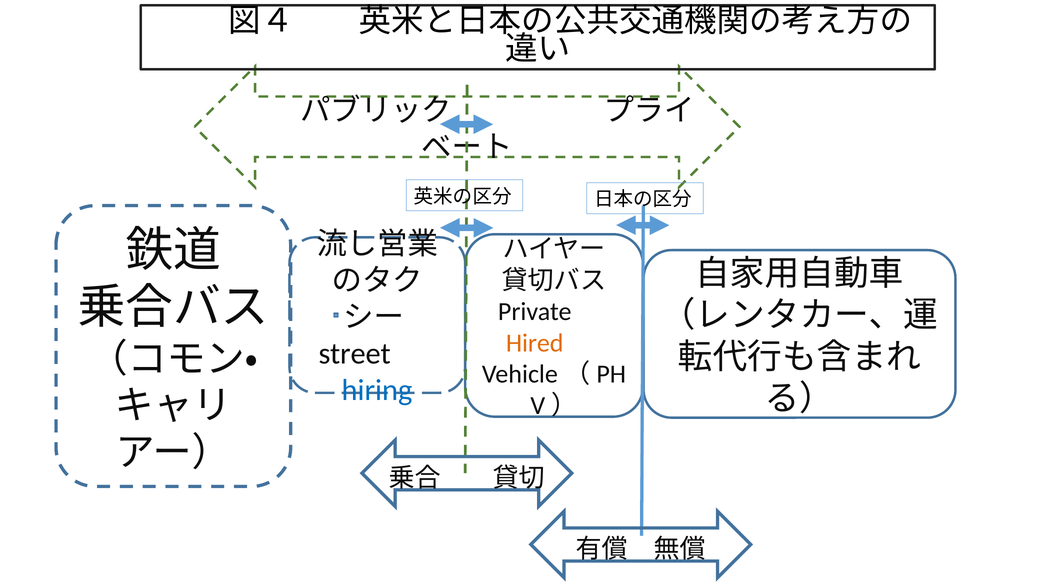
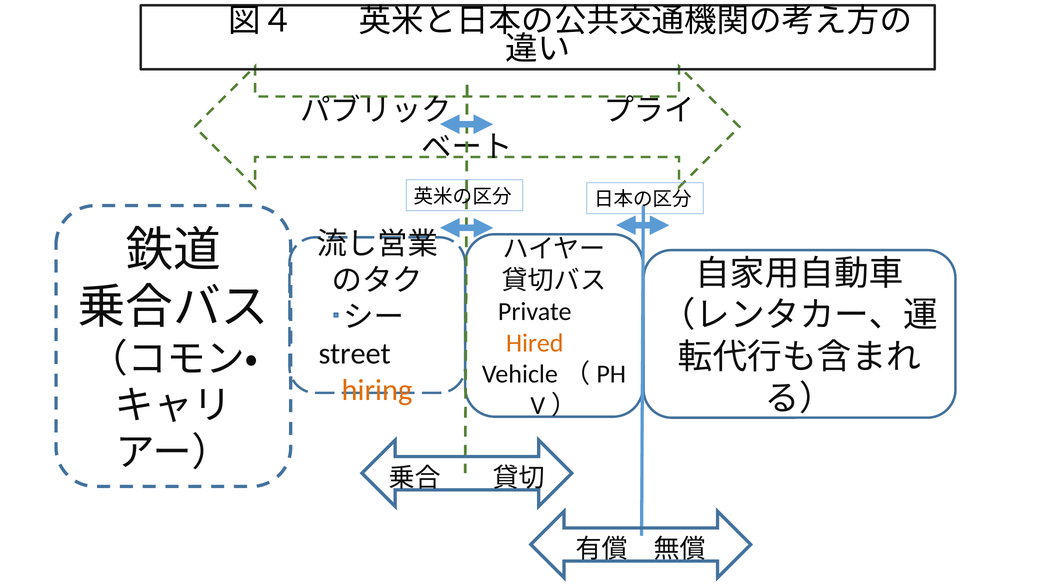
hiring colour: blue -> orange
